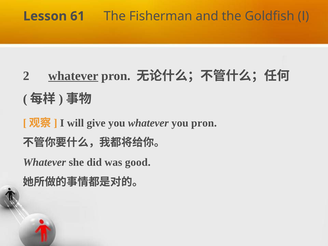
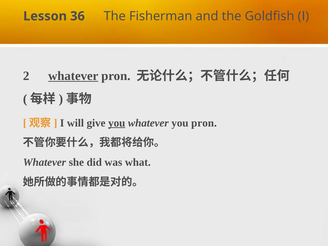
61: 61 -> 36
you at (117, 123) underline: none -> present
good: good -> what
